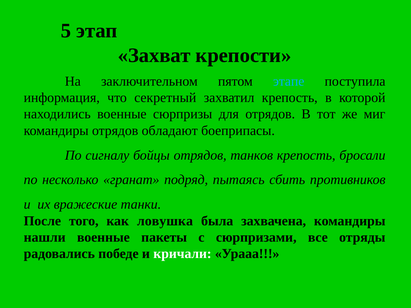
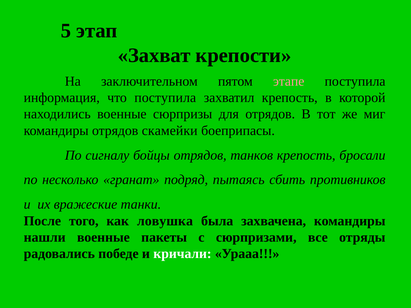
этапе colour: light blue -> pink
что секретный: секретный -> поступила
обладают: обладают -> скамейки
